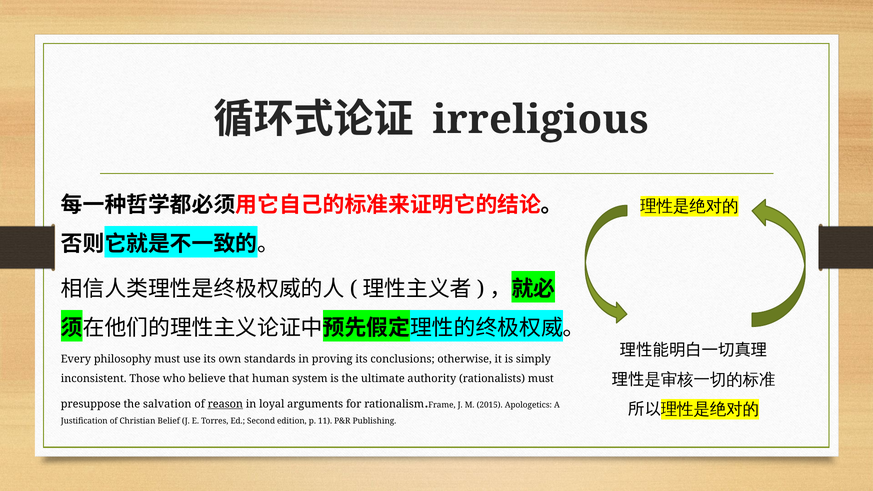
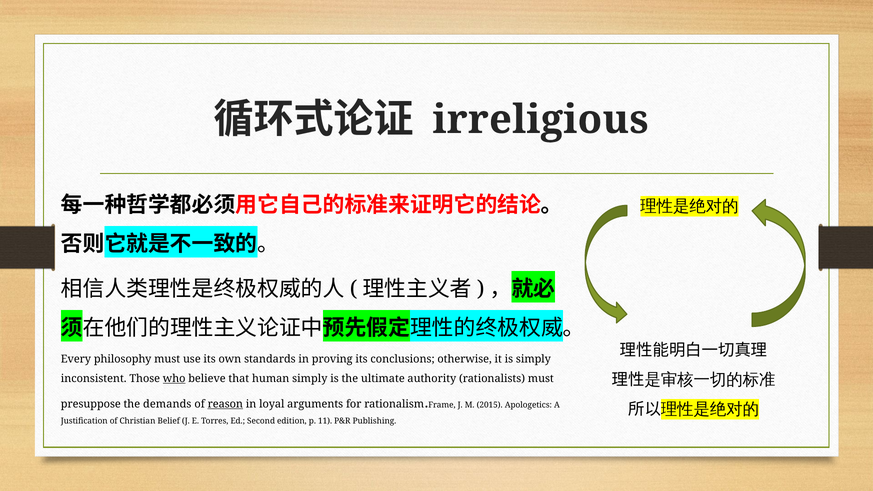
who underline: none -> present
human system: system -> simply
salvation: salvation -> demands
